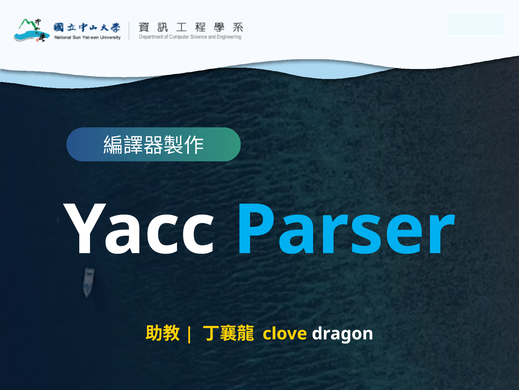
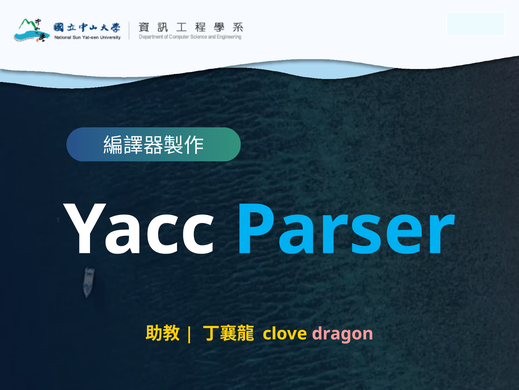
dragon colour: white -> pink
